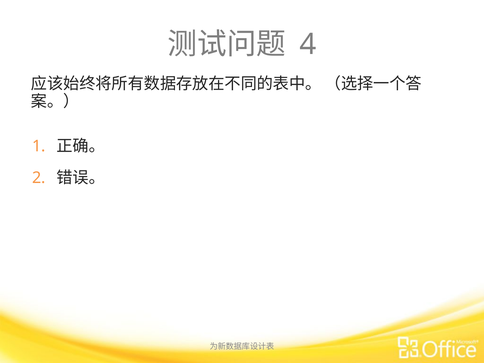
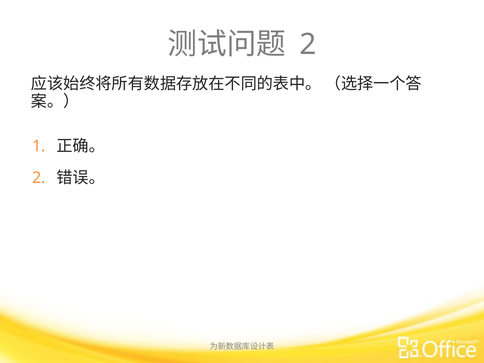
4 at (308, 44): 4 -> 2
